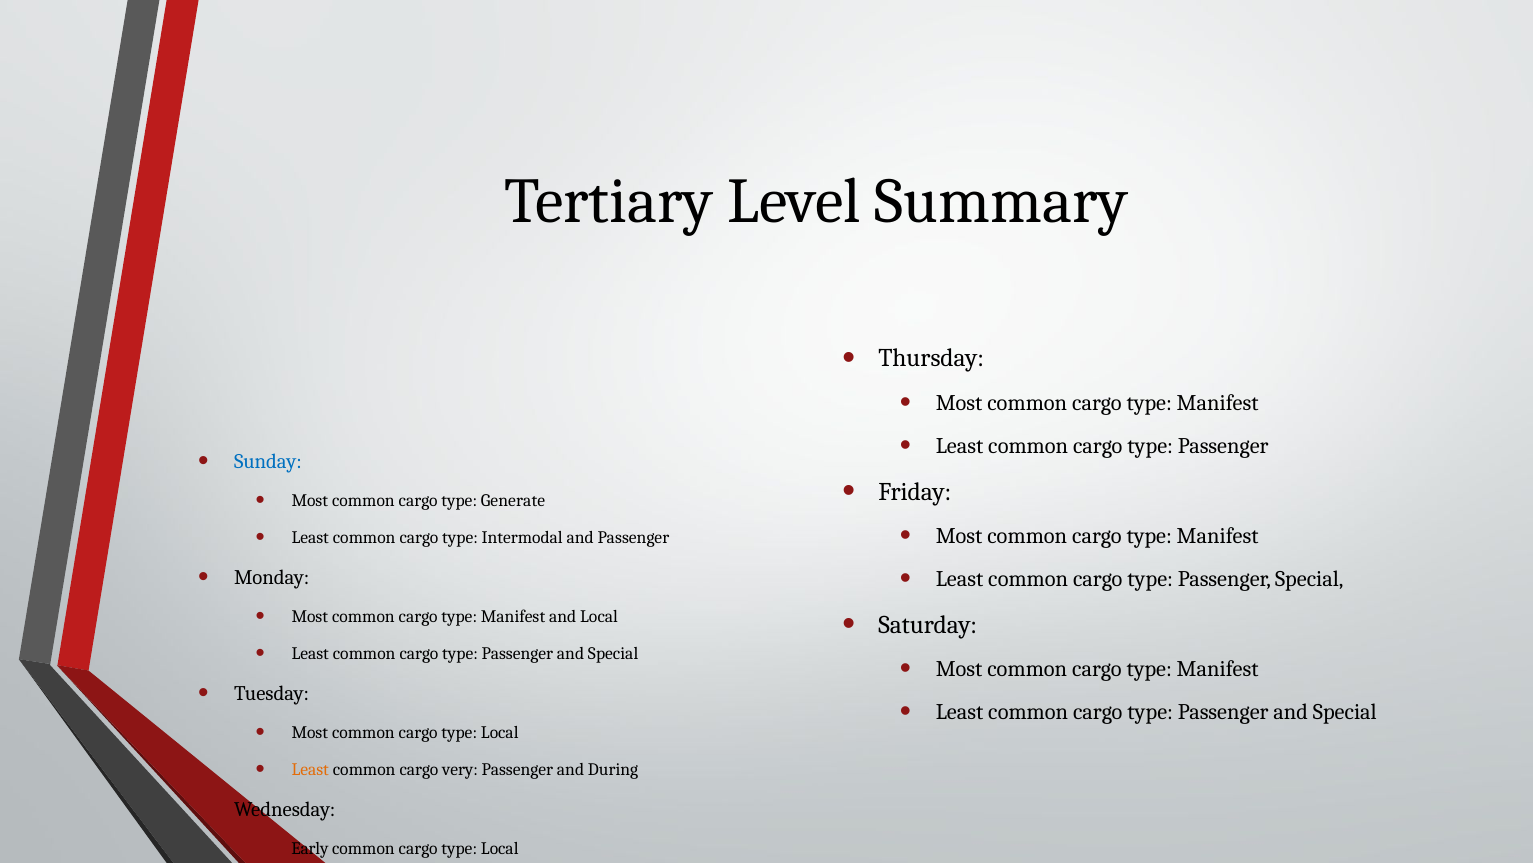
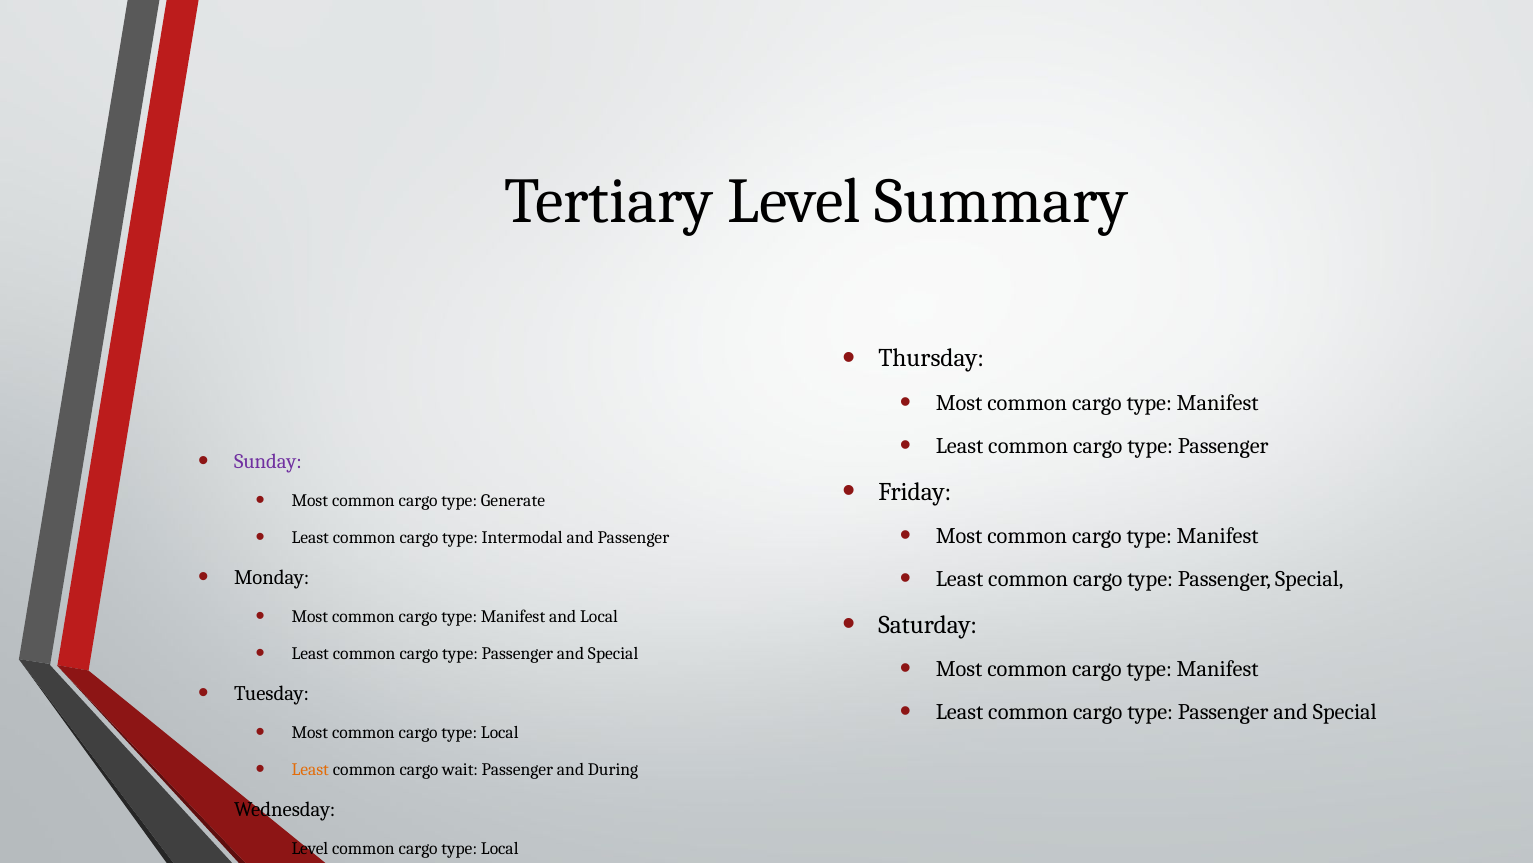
Sunday colour: blue -> purple
very: very -> wait
Early at (310, 848): Early -> Level
